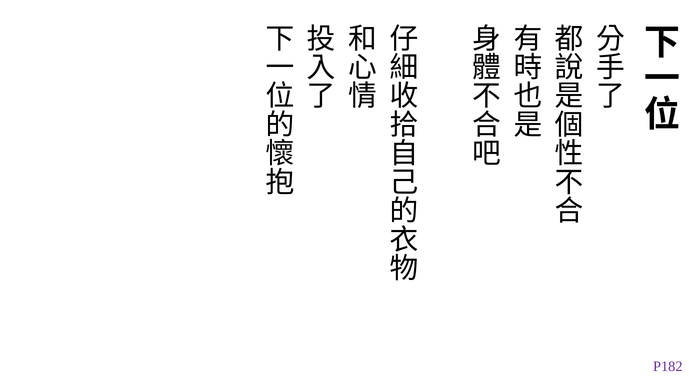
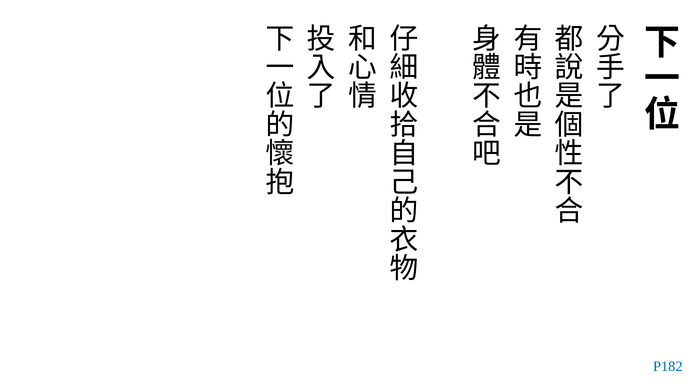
P182 colour: purple -> blue
